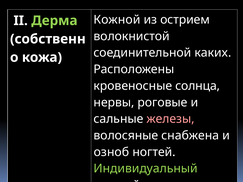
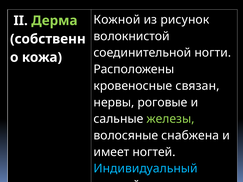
из острием: острием -> рисунок
каких: каких -> ногти
солнца: солнца -> связан
железы colour: pink -> light green
озноб: озноб -> имеет
Индивидуальный colour: light green -> light blue
